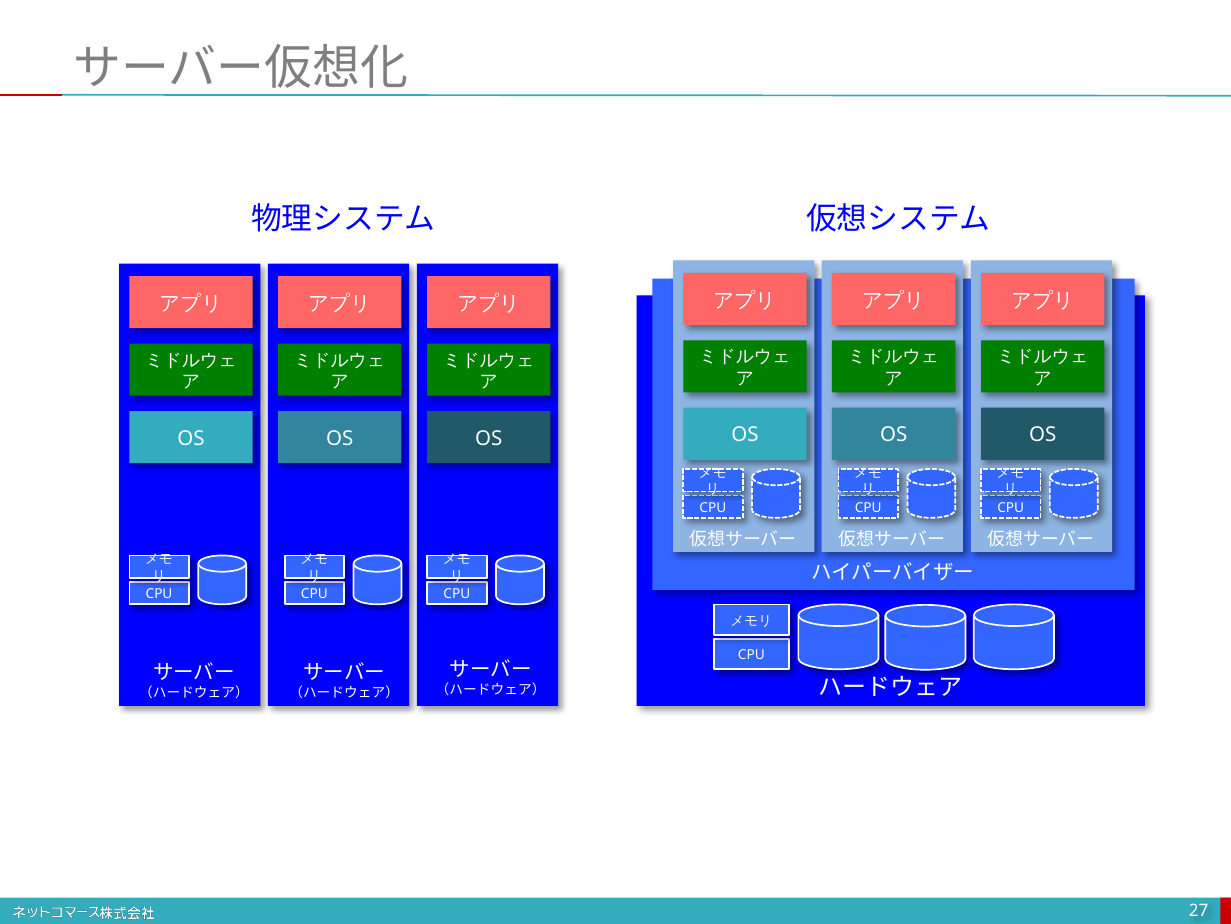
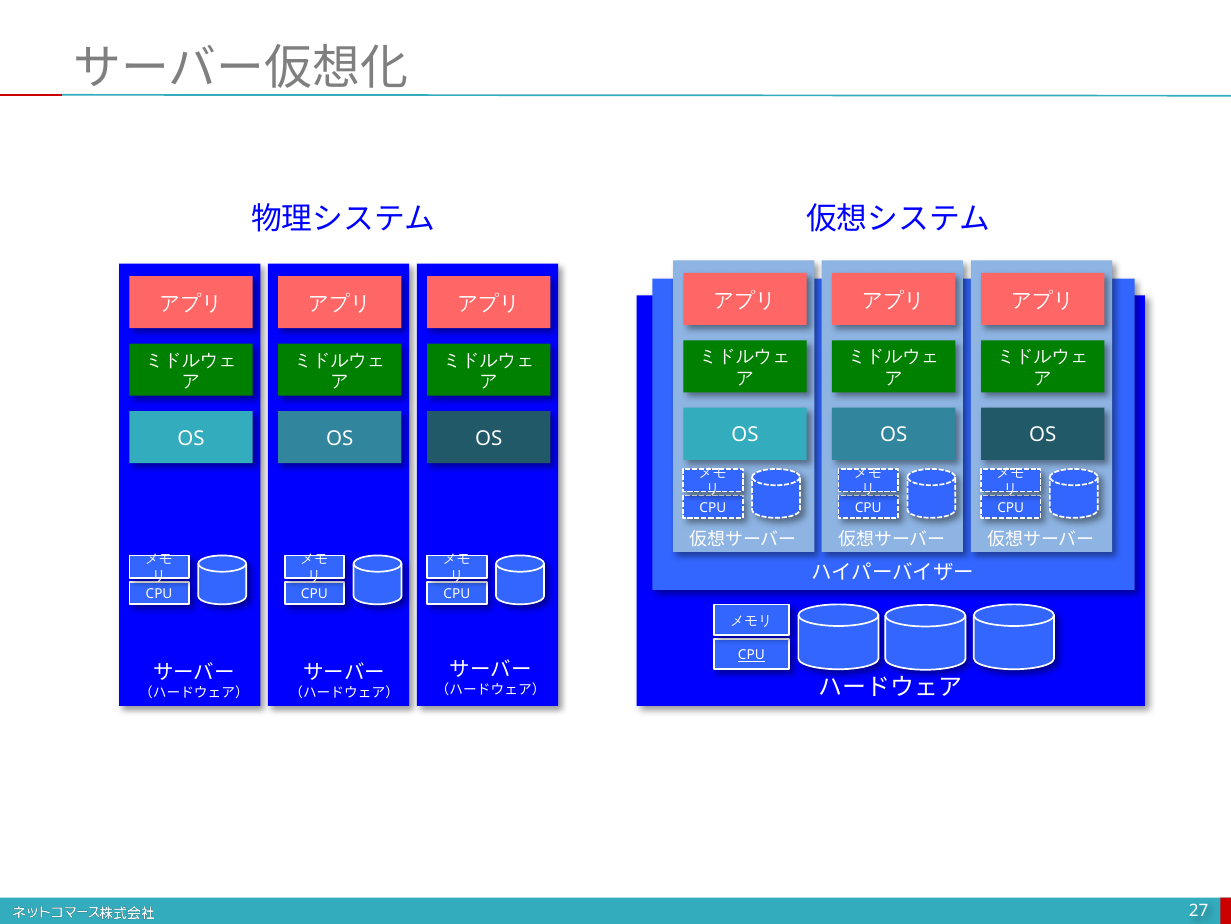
CPU at (751, 655) underline: none -> present
